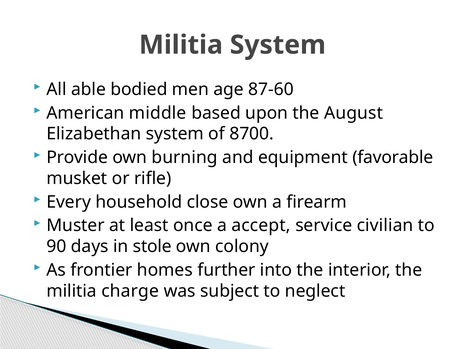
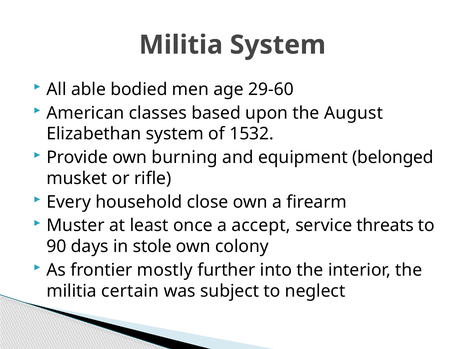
87-60: 87-60 -> 29-60
middle: middle -> classes
8700: 8700 -> 1532
favorable: favorable -> belonged
civilian: civilian -> threats
homes: homes -> mostly
charge: charge -> certain
